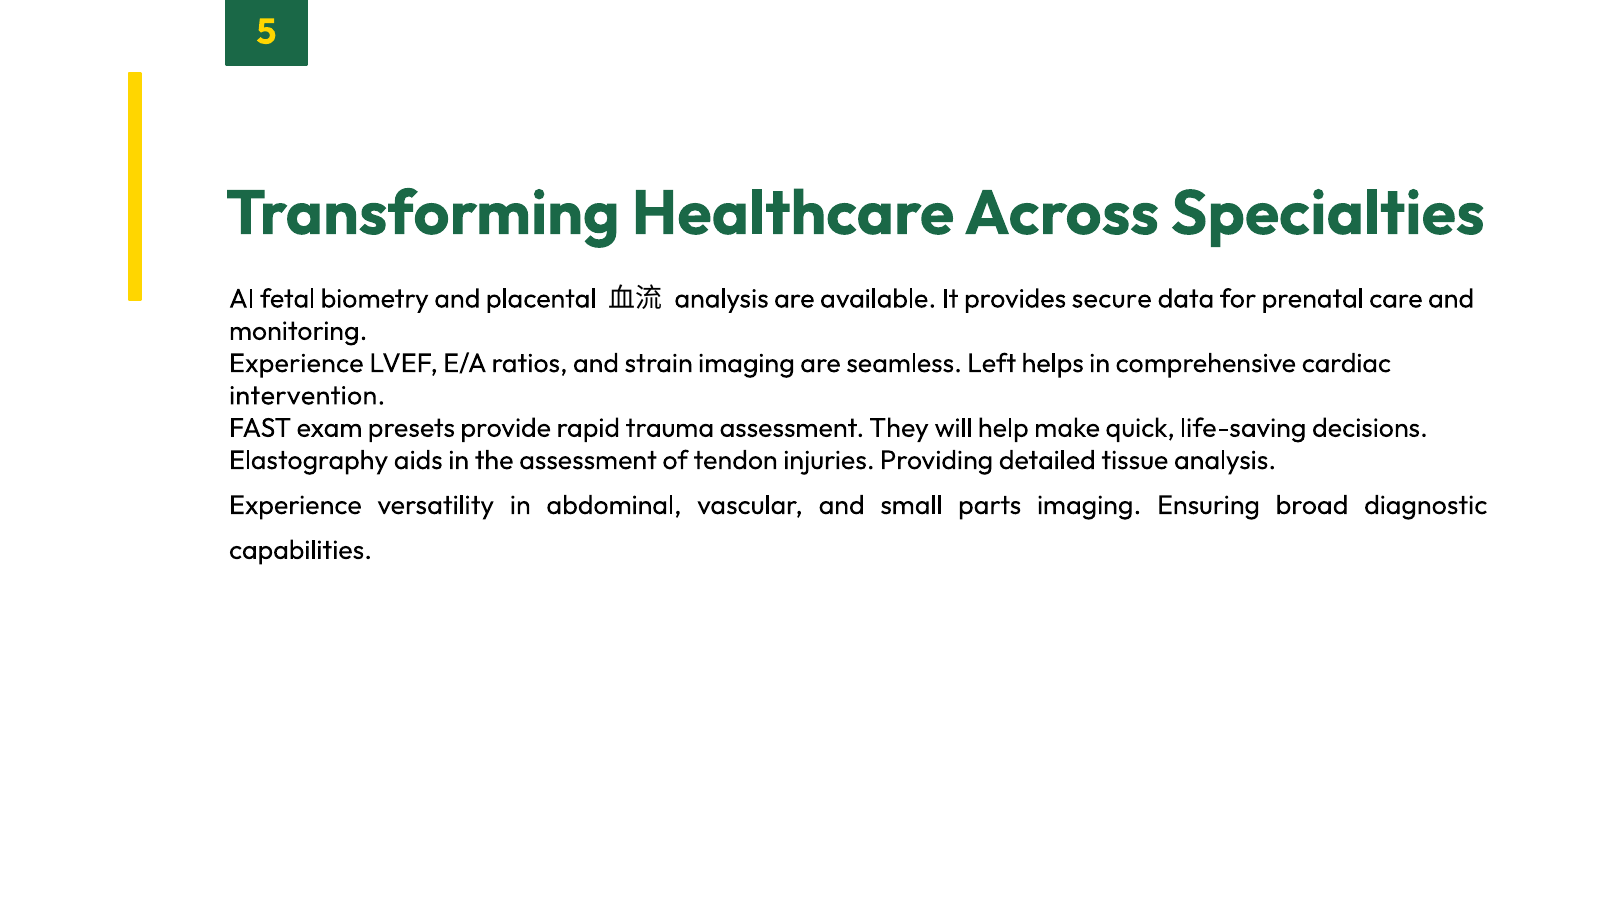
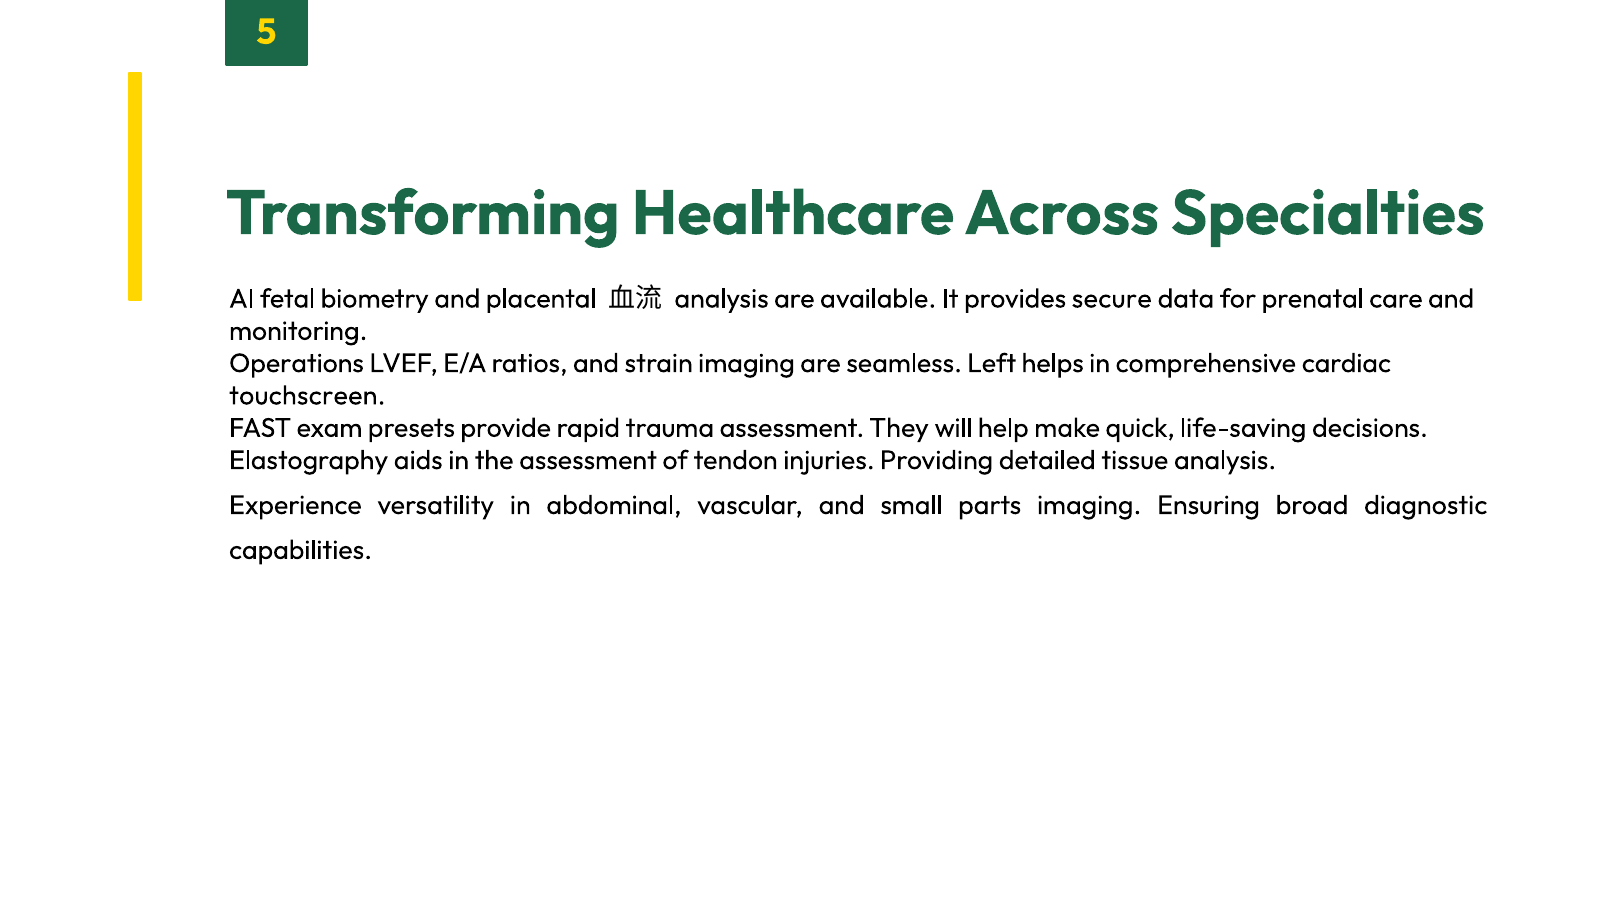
Experience at (296, 363): Experience -> Operations
intervention: intervention -> touchscreen
